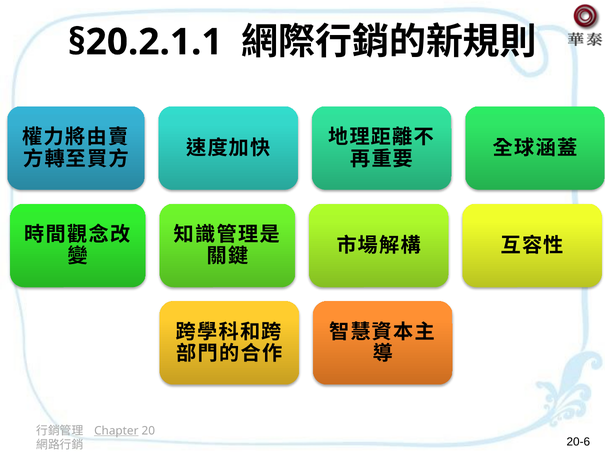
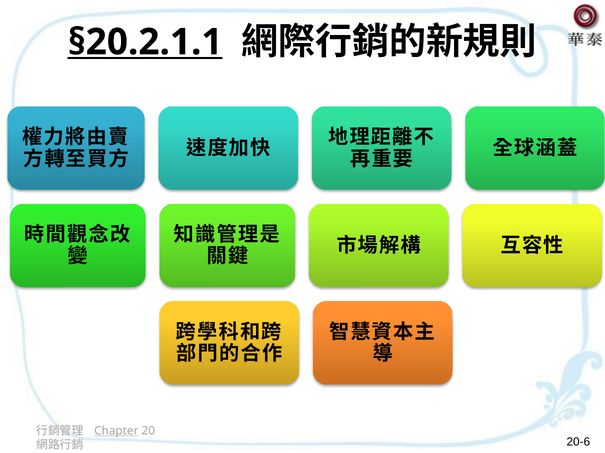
§20.2.1.1 underline: none -> present
